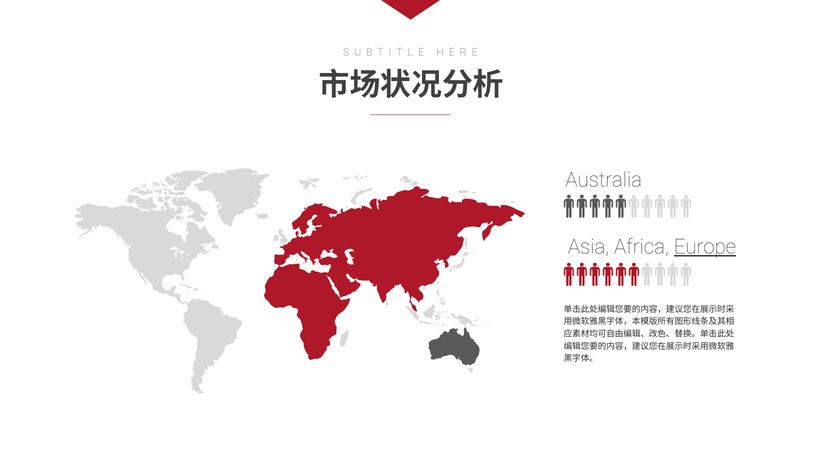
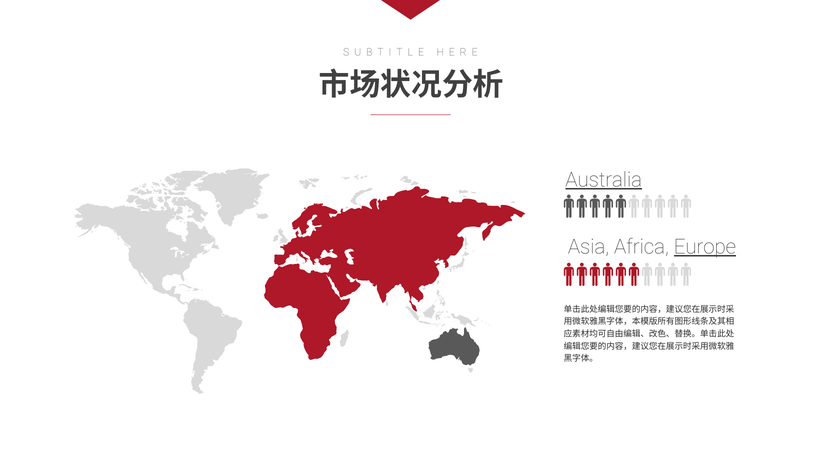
Australia underline: none -> present
